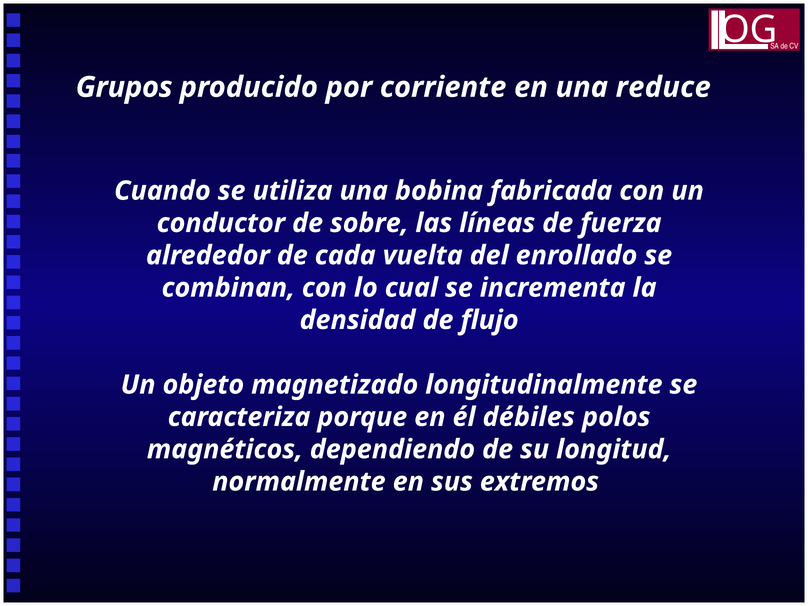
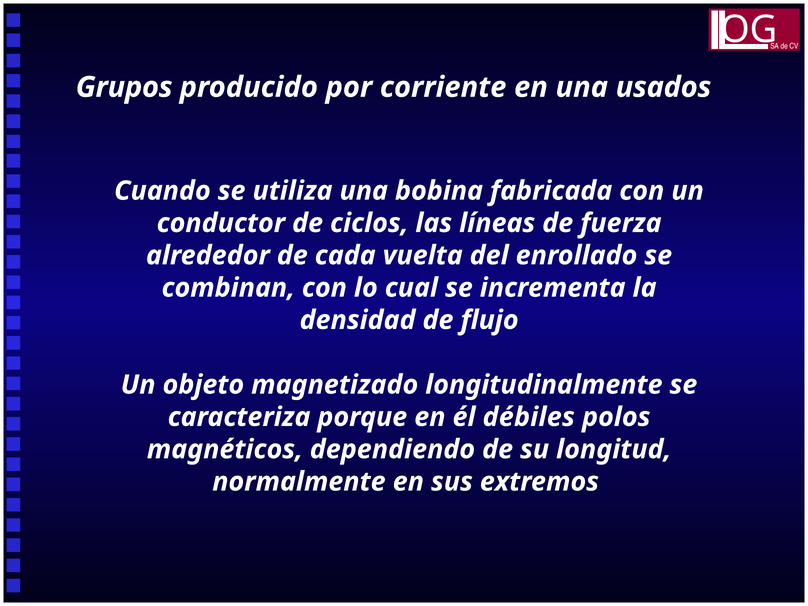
reduce: reduce -> usados
sobre: sobre -> ciclos
